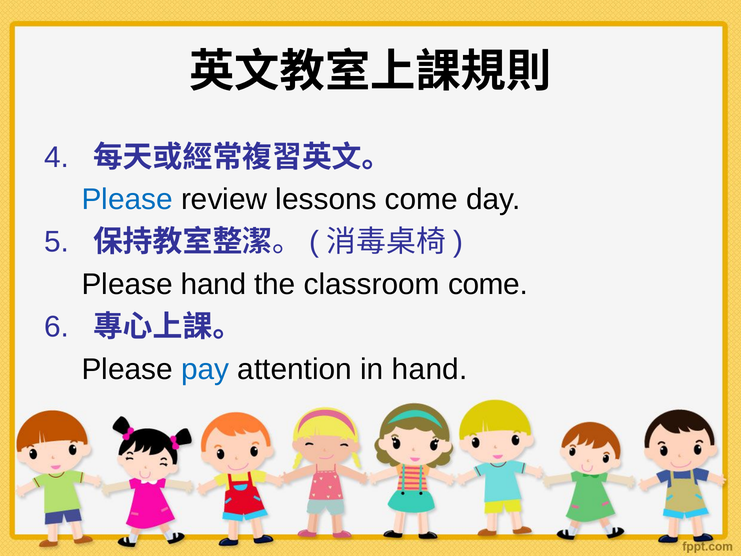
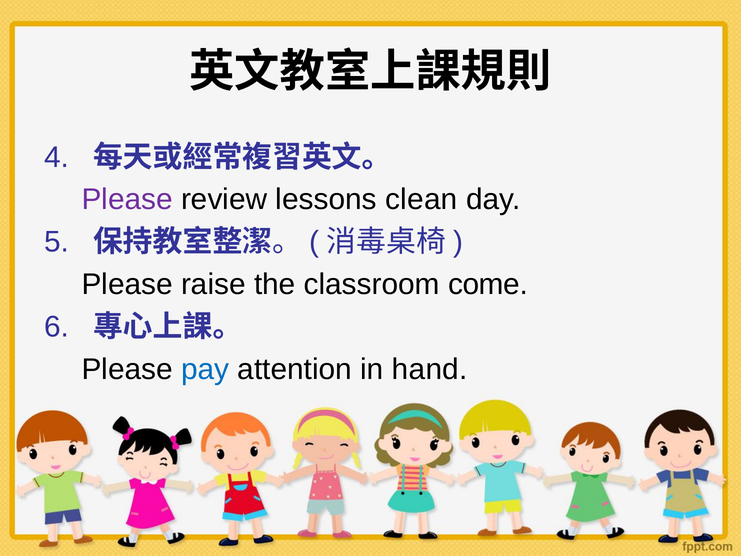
Please at (127, 199) colour: blue -> purple
lessons come: come -> clean
Please hand: hand -> raise
